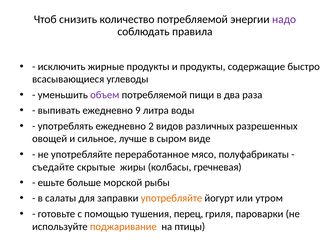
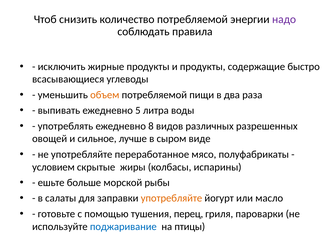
объем colour: purple -> orange
9: 9 -> 5
2: 2 -> 8
съедайте: съедайте -> условием
гречневая: гречневая -> испарины
утром: утром -> масло
поджаривание colour: orange -> blue
